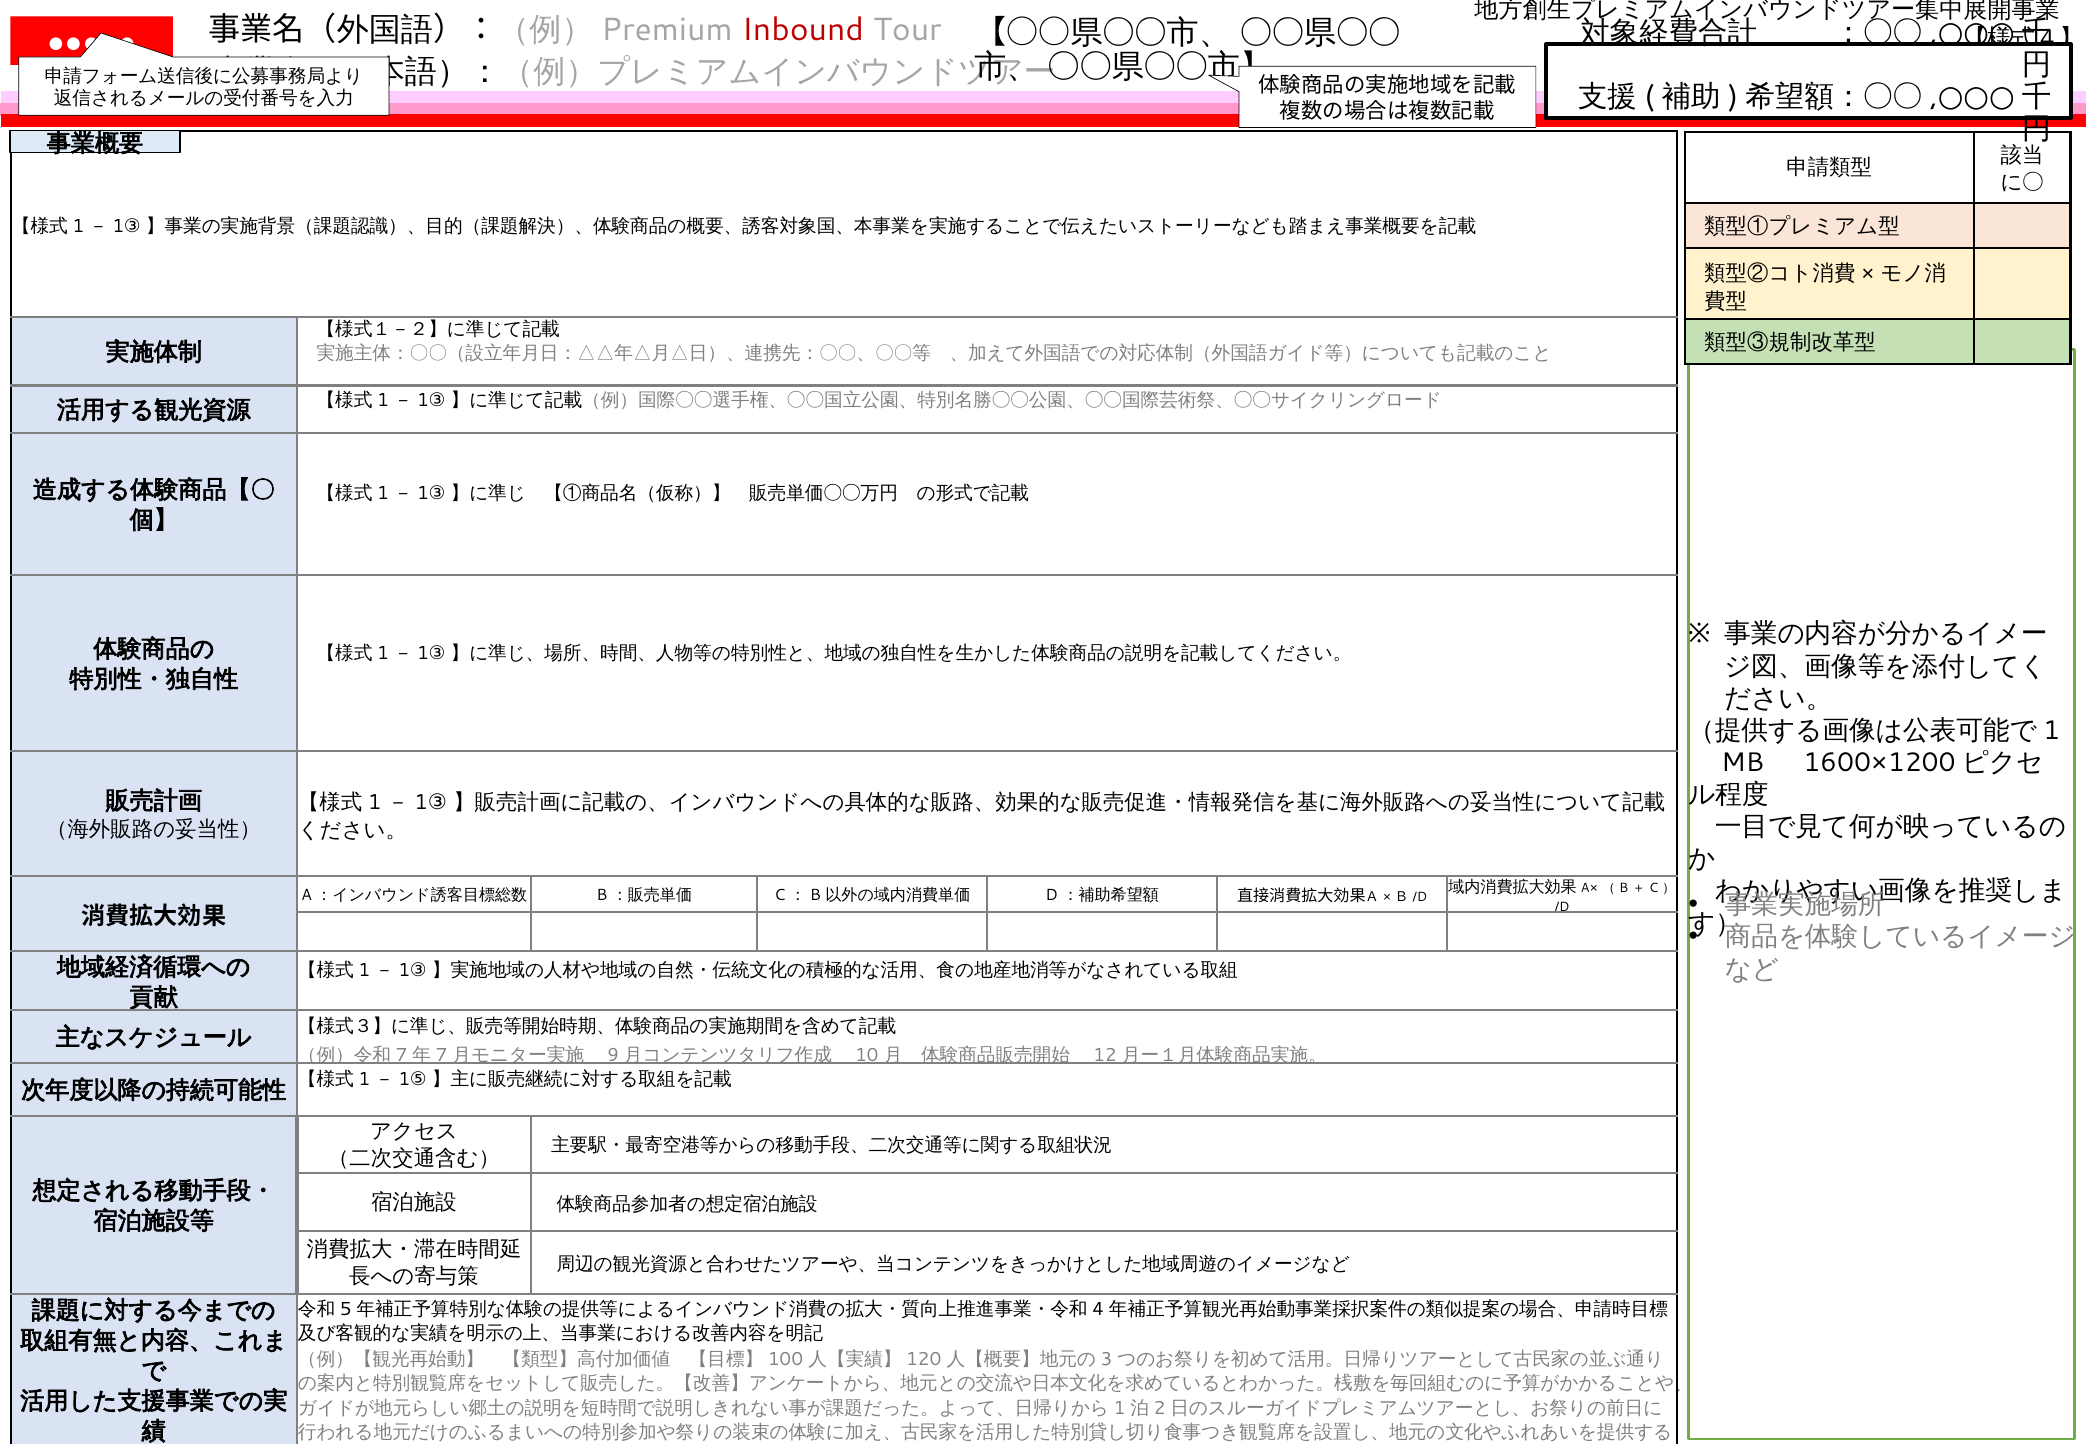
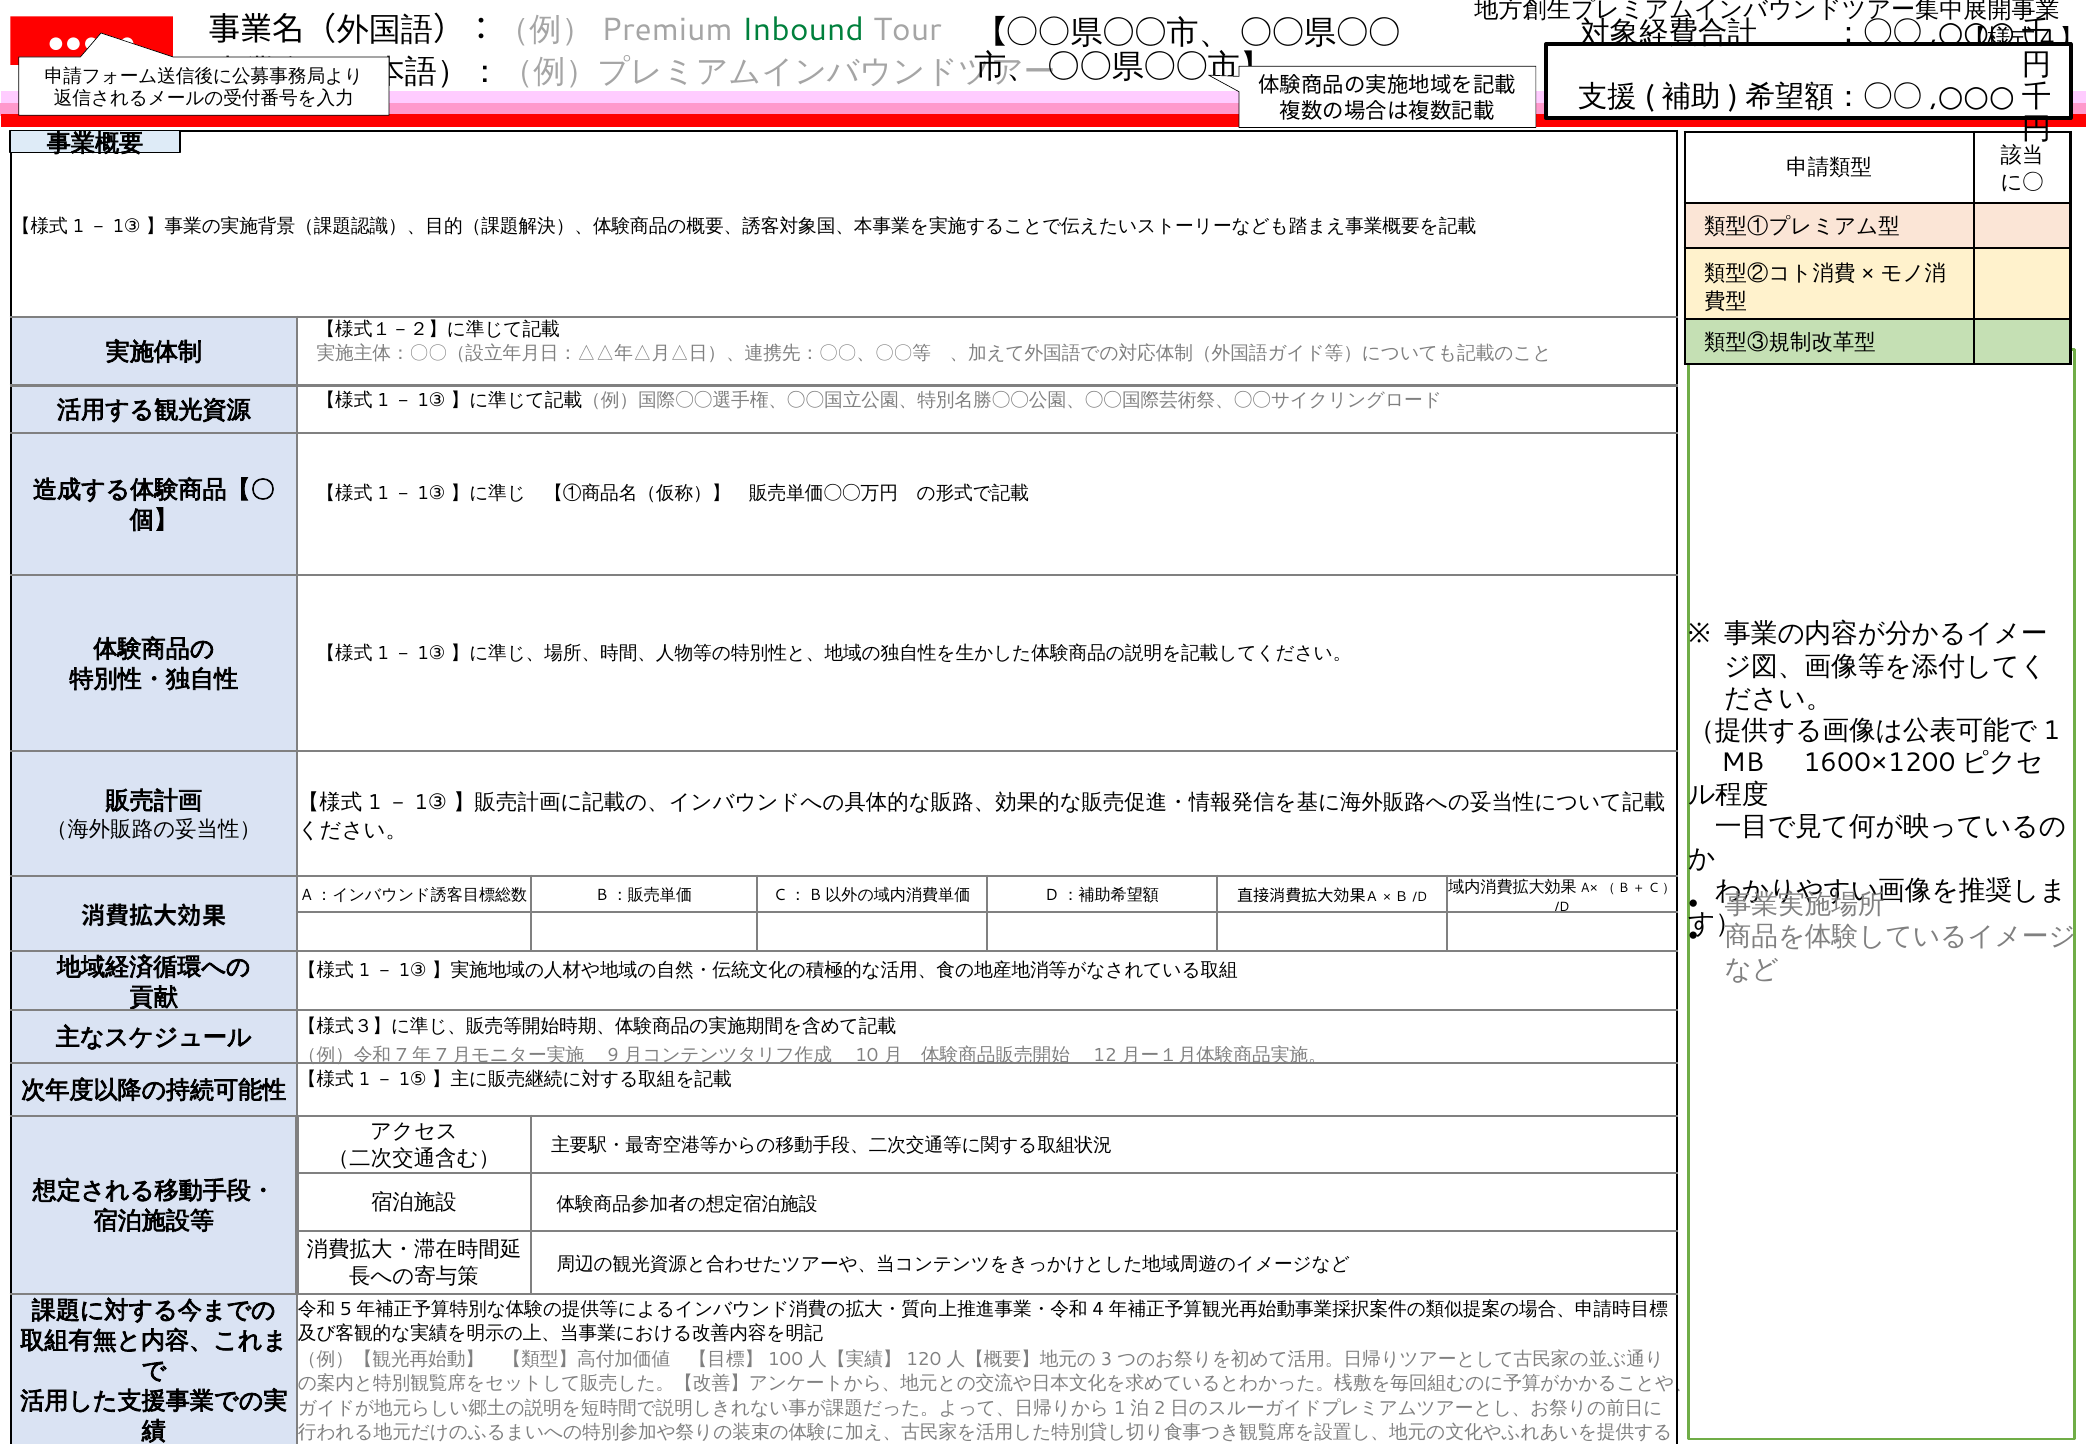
Inbound colour: red -> green
